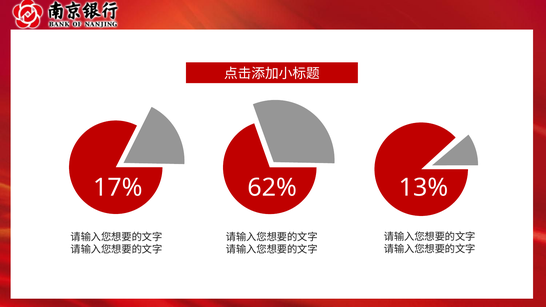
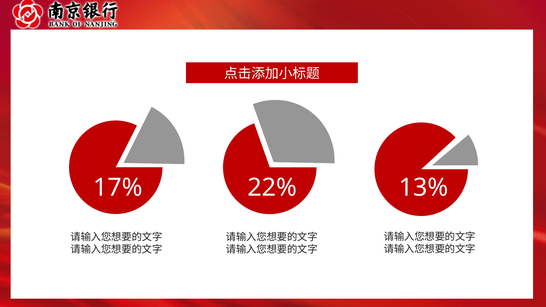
62%: 62% -> 22%
